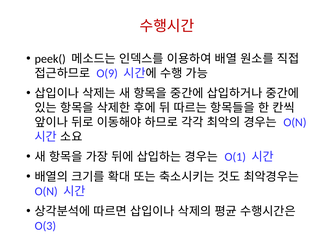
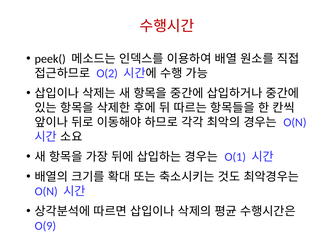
O(9: O(9 -> O(2
O(3: O(3 -> O(9
